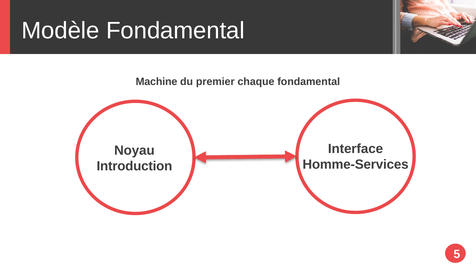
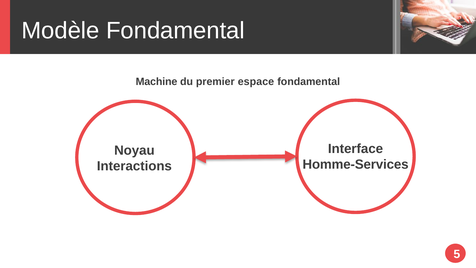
chaque: chaque -> espace
Introduction: Introduction -> Interactions
